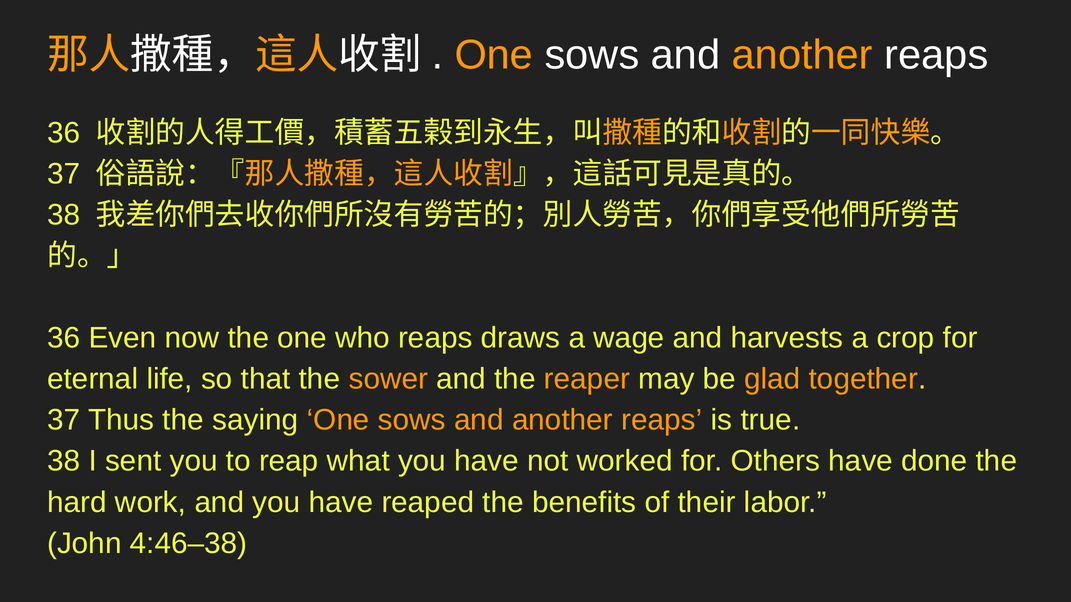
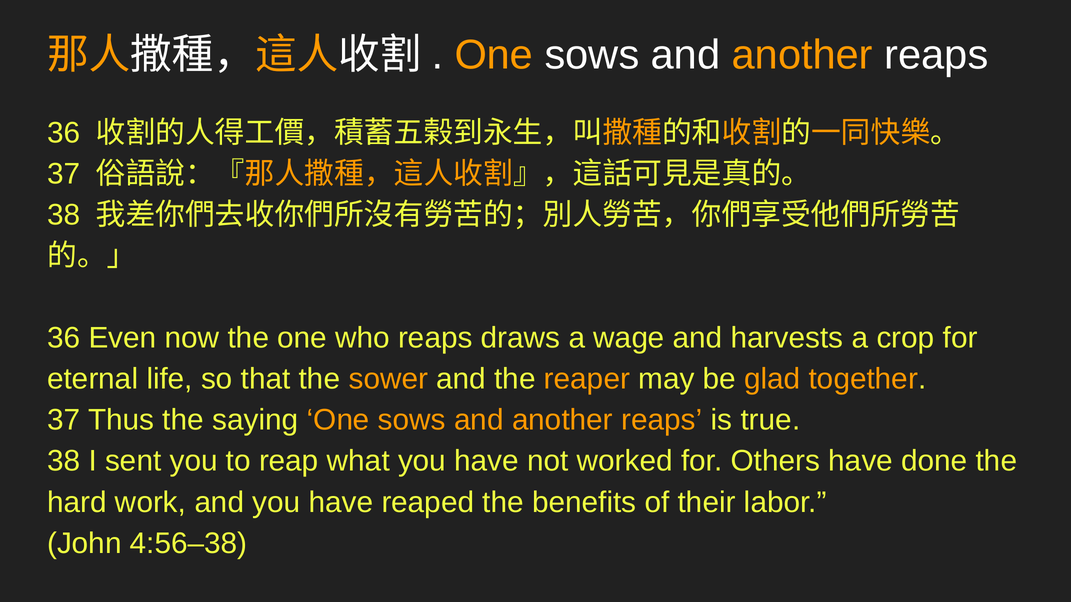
4:46–38: 4:46–38 -> 4:56–38
